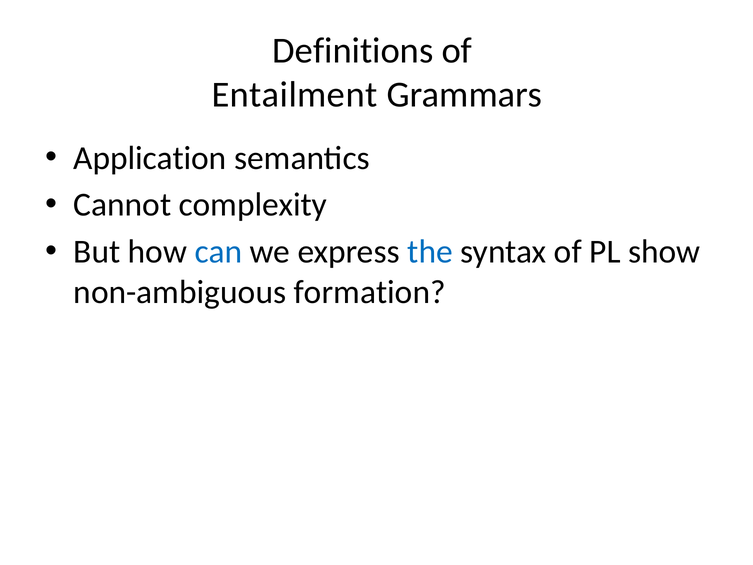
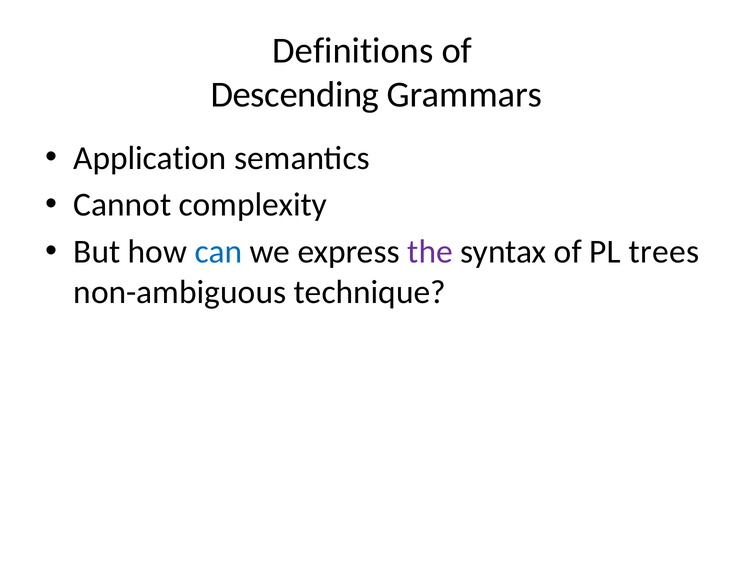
Entailment: Entailment -> Descending
the colour: blue -> purple
show: show -> trees
formation: formation -> technique
